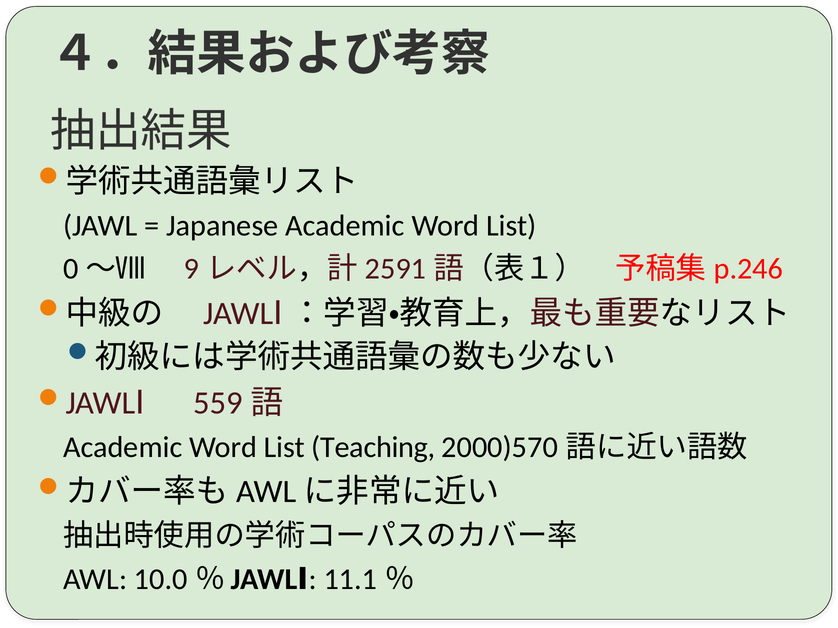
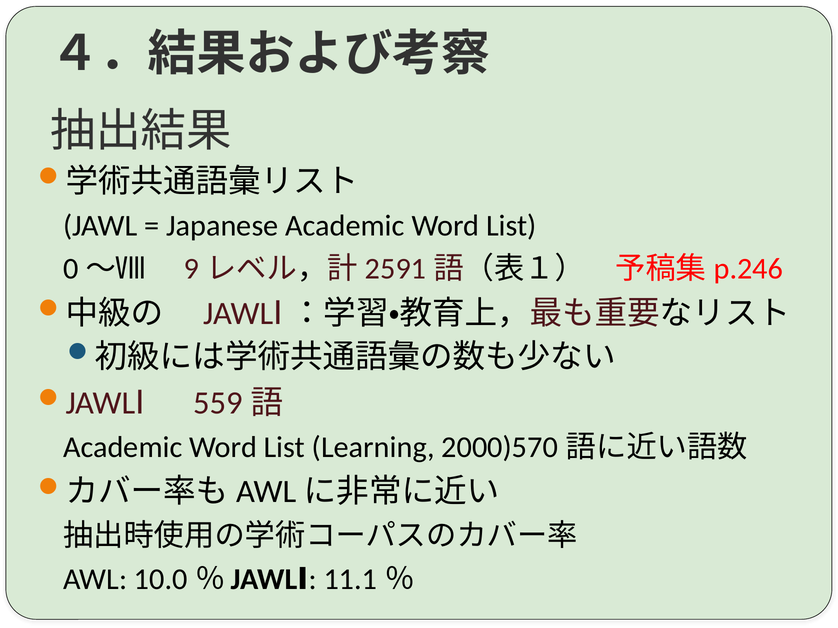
Teaching: Teaching -> Learning
